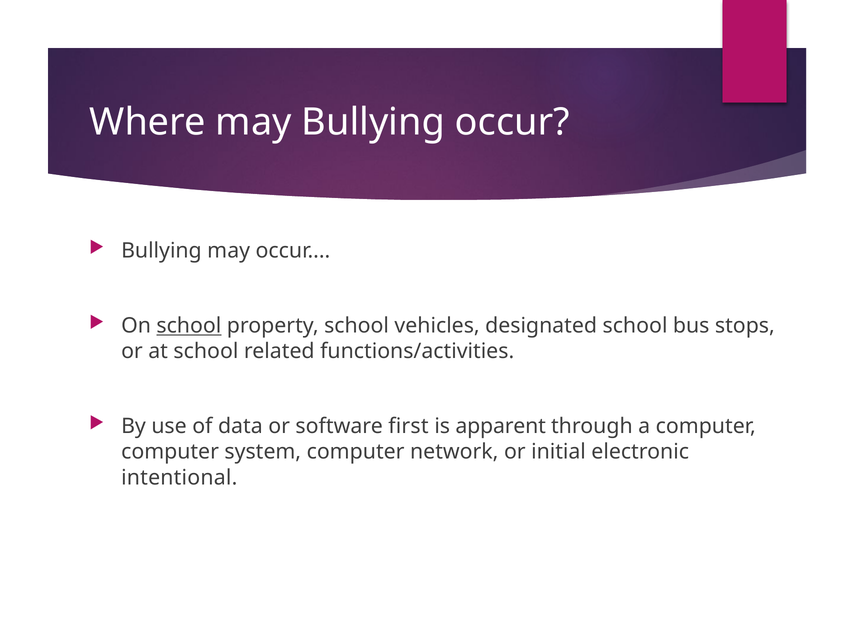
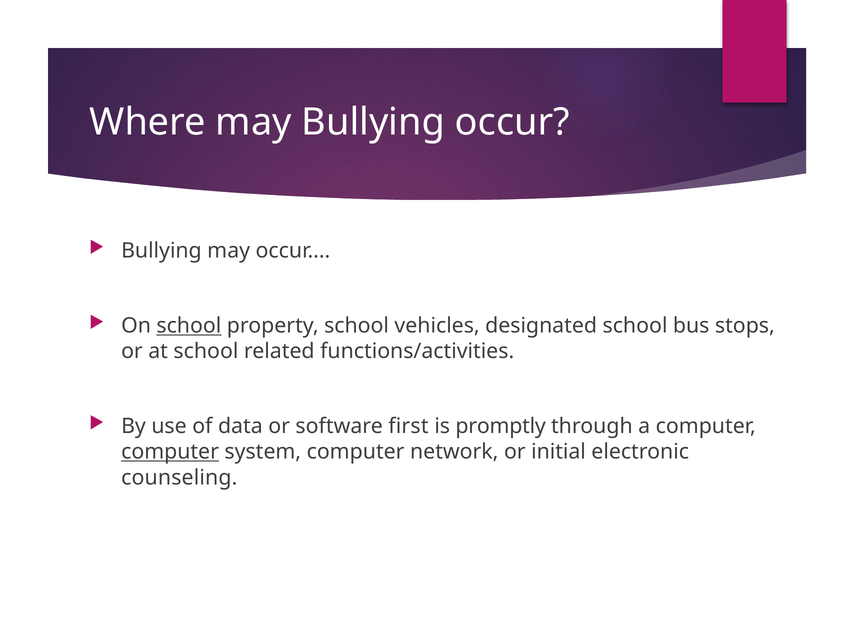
apparent: apparent -> promptly
computer at (170, 452) underline: none -> present
intentional: intentional -> counseling
